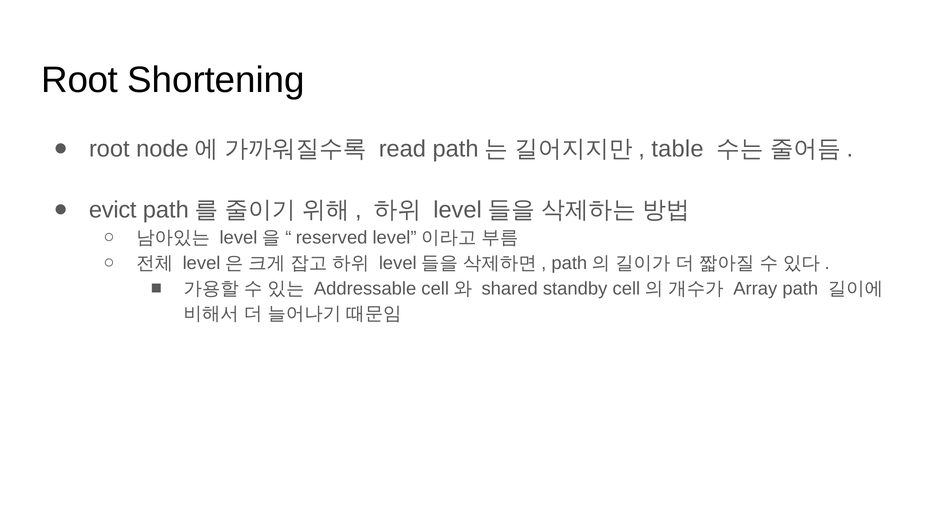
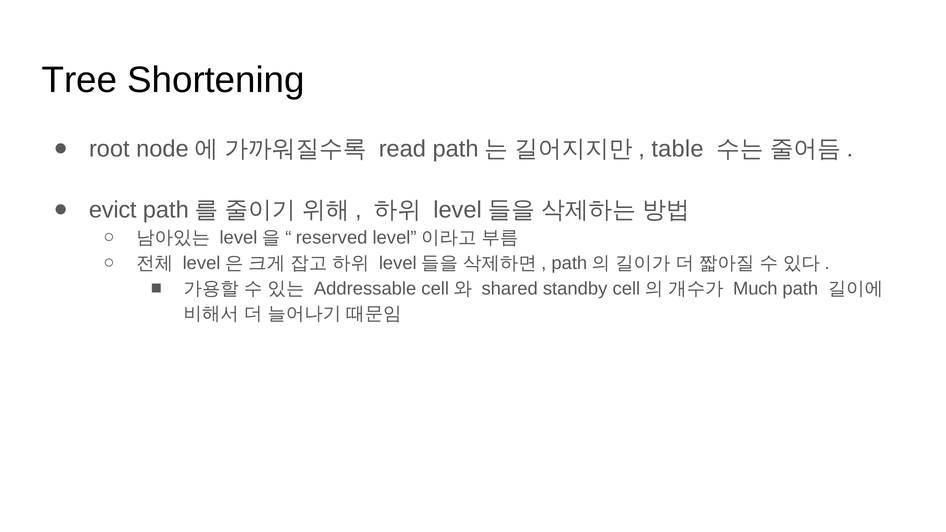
Root at (80, 80): Root -> Tree
Array: Array -> Much
